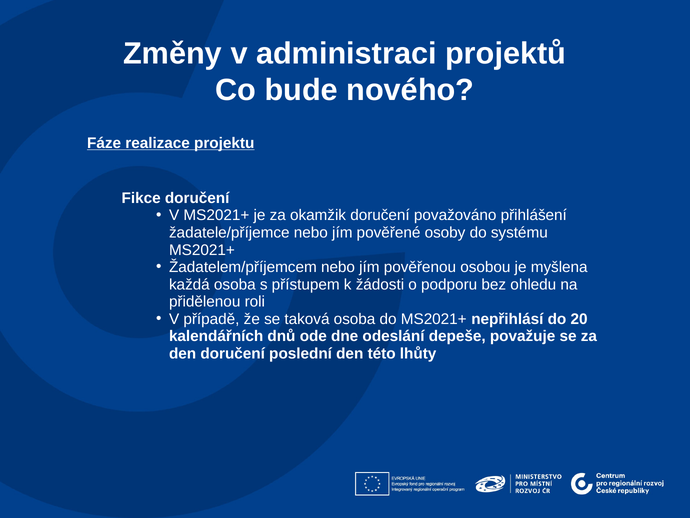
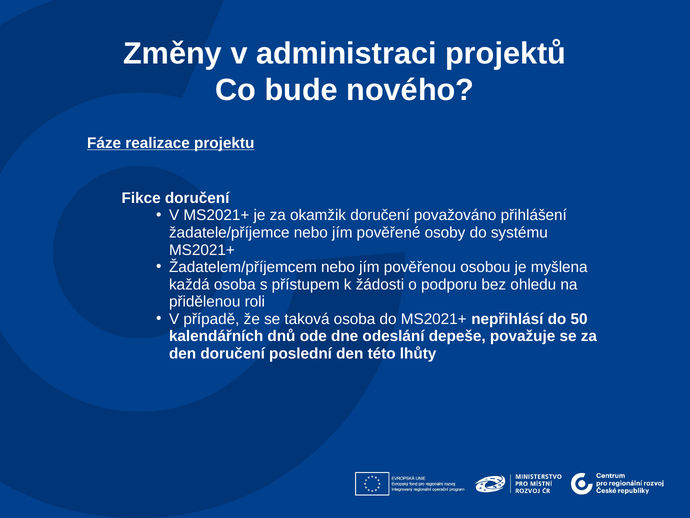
20: 20 -> 50
